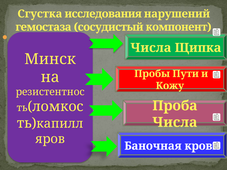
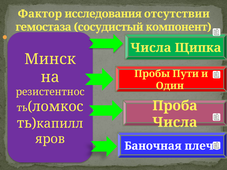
Сгустка: Сгустка -> Фактор
нарушений: нарушений -> отсутствии
Кожу: Кожу -> Один
крови: крови -> плече
